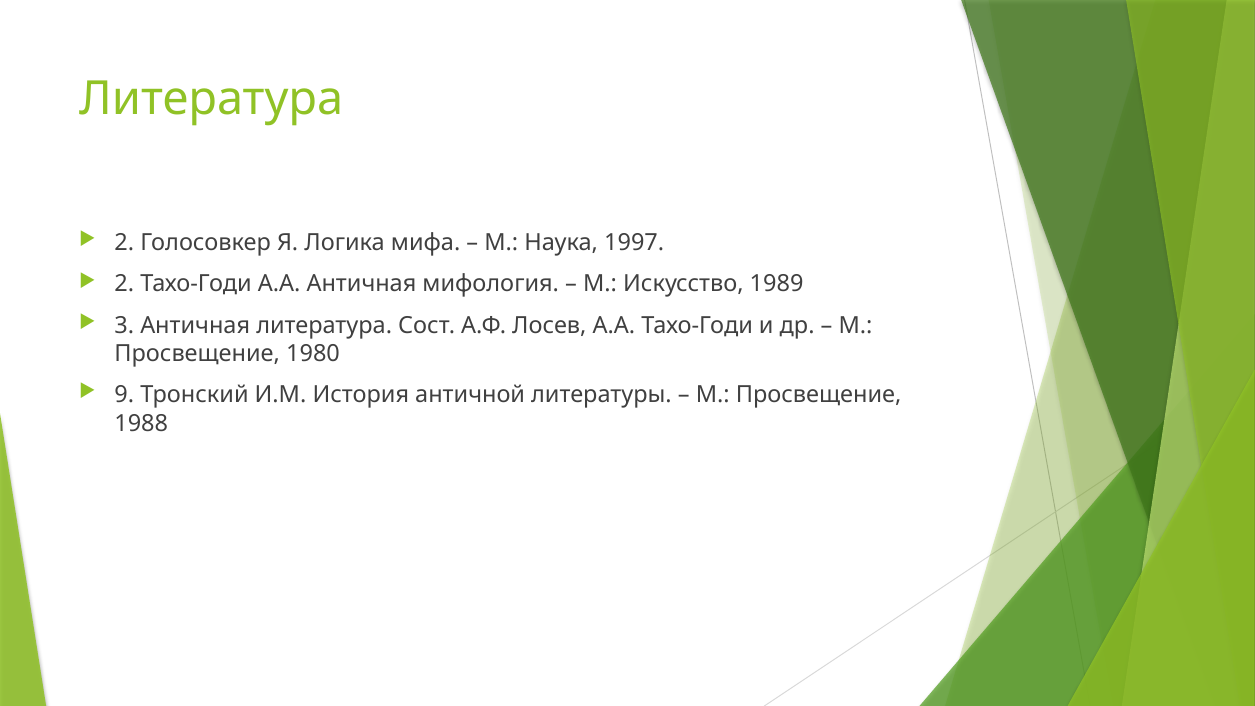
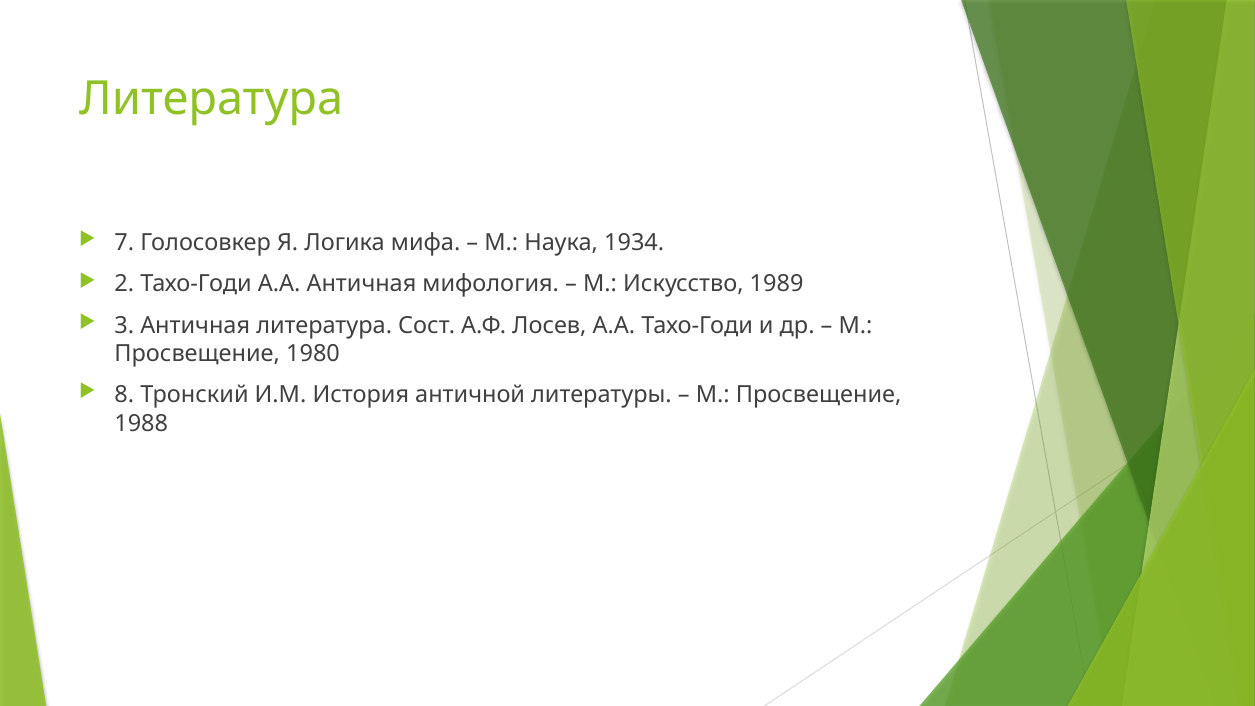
2 at (124, 243): 2 -> 7
1997: 1997 -> 1934
9: 9 -> 8
